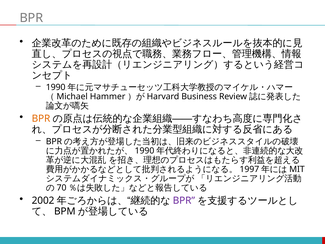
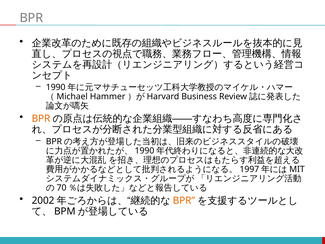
BPR at (184, 200) colour: purple -> orange
